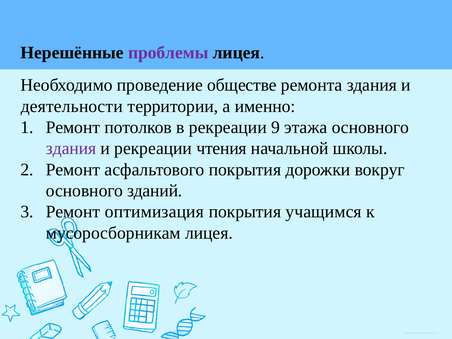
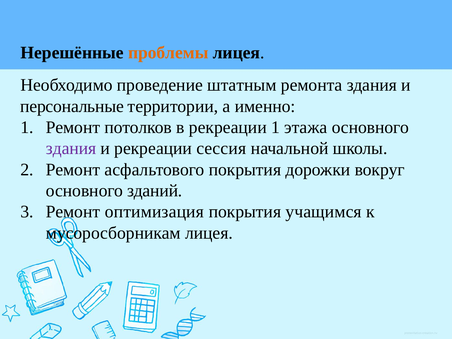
проблемы colour: purple -> orange
обществе: обществе -> штатным
деятельности: деятельности -> персональные
рекреации 9: 9 -> 1
чтения: чтения -> сессия
